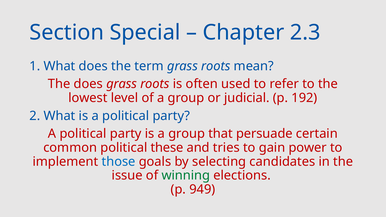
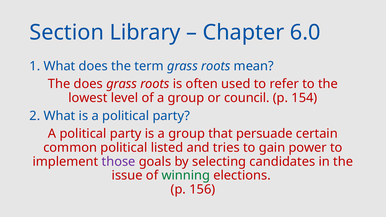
Special: Special -> Library
2.3: 2.3 -> 6.0
judicial: judicial -> council
192: 192 -> 154
these: these -> listed
those colour: blue -> purple
949: 949 -> 156
